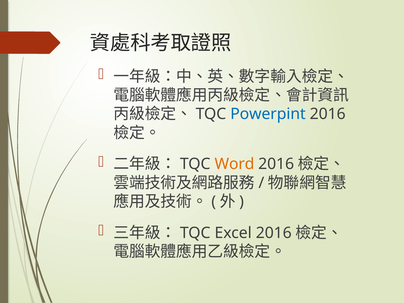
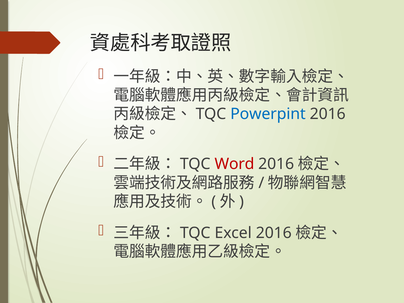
Word colour: orange -> red
